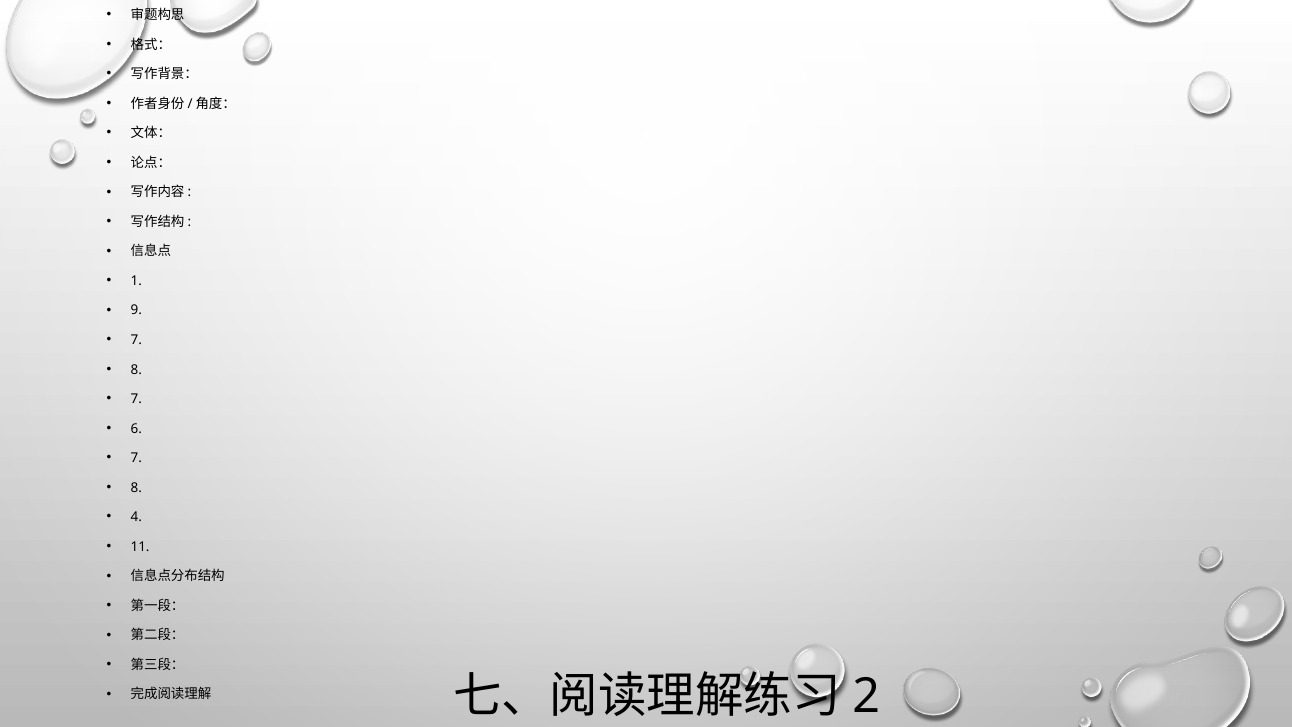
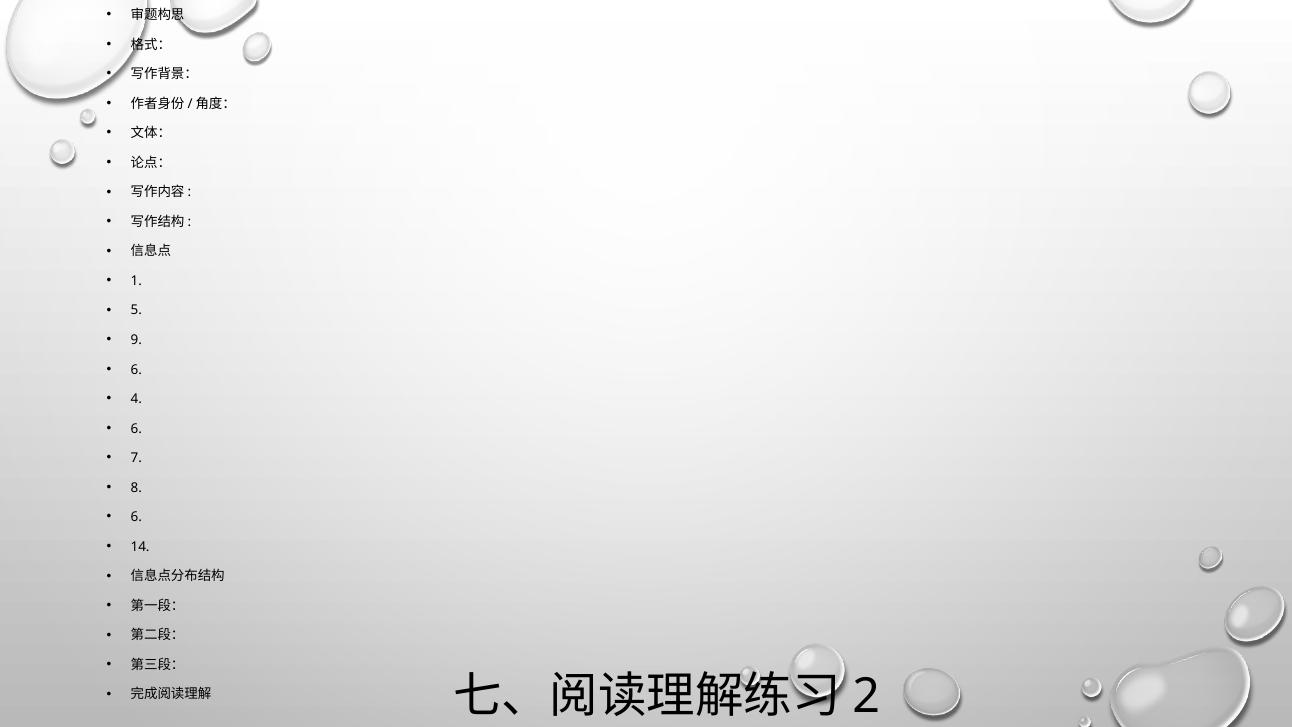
9: 9 -> 5
7 at (136, 340): 7 -> 9
8 at (136, 369): 8 -> 6
7 at (136, 399): 7 -> 4
4 at (136, 517): 4 -> 6
11: 11 -> 14
